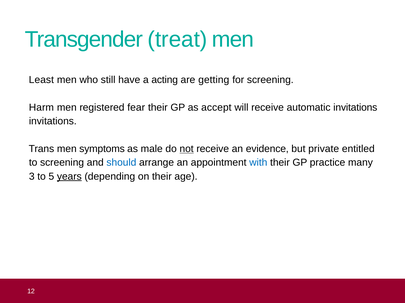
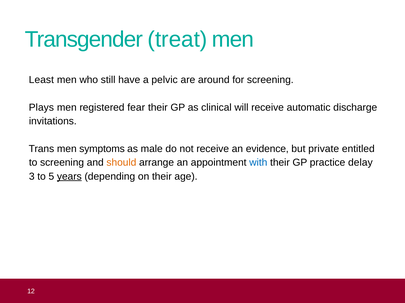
acting: acting -> pelvic
getting: getting -> around
Harm: Harm -> Plays
accept: accept -> clinical
automatic invitations: invitations -> discharge
not underline: present -> none
should colour: blue -> orange
many: many -> delay
